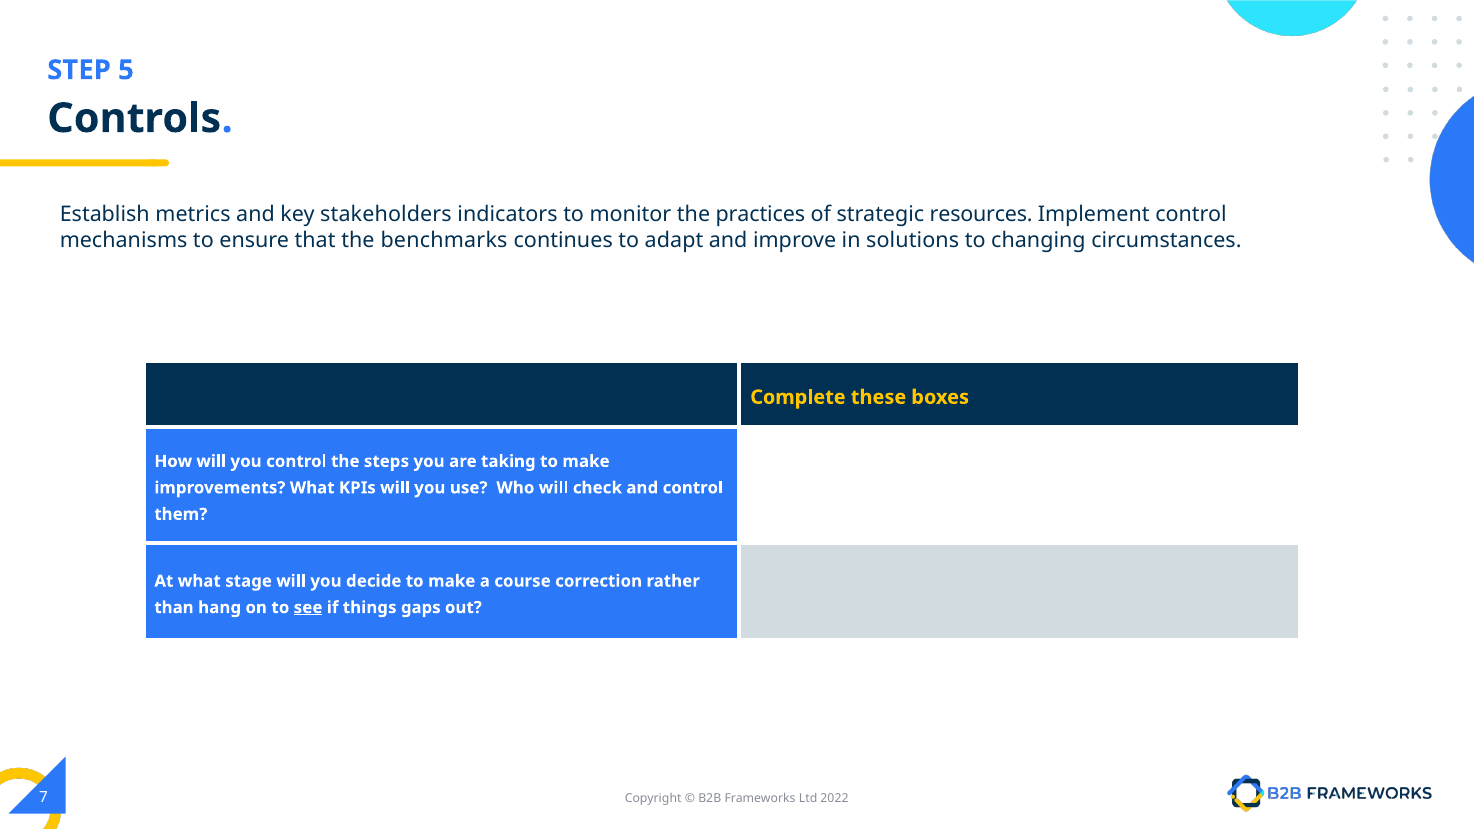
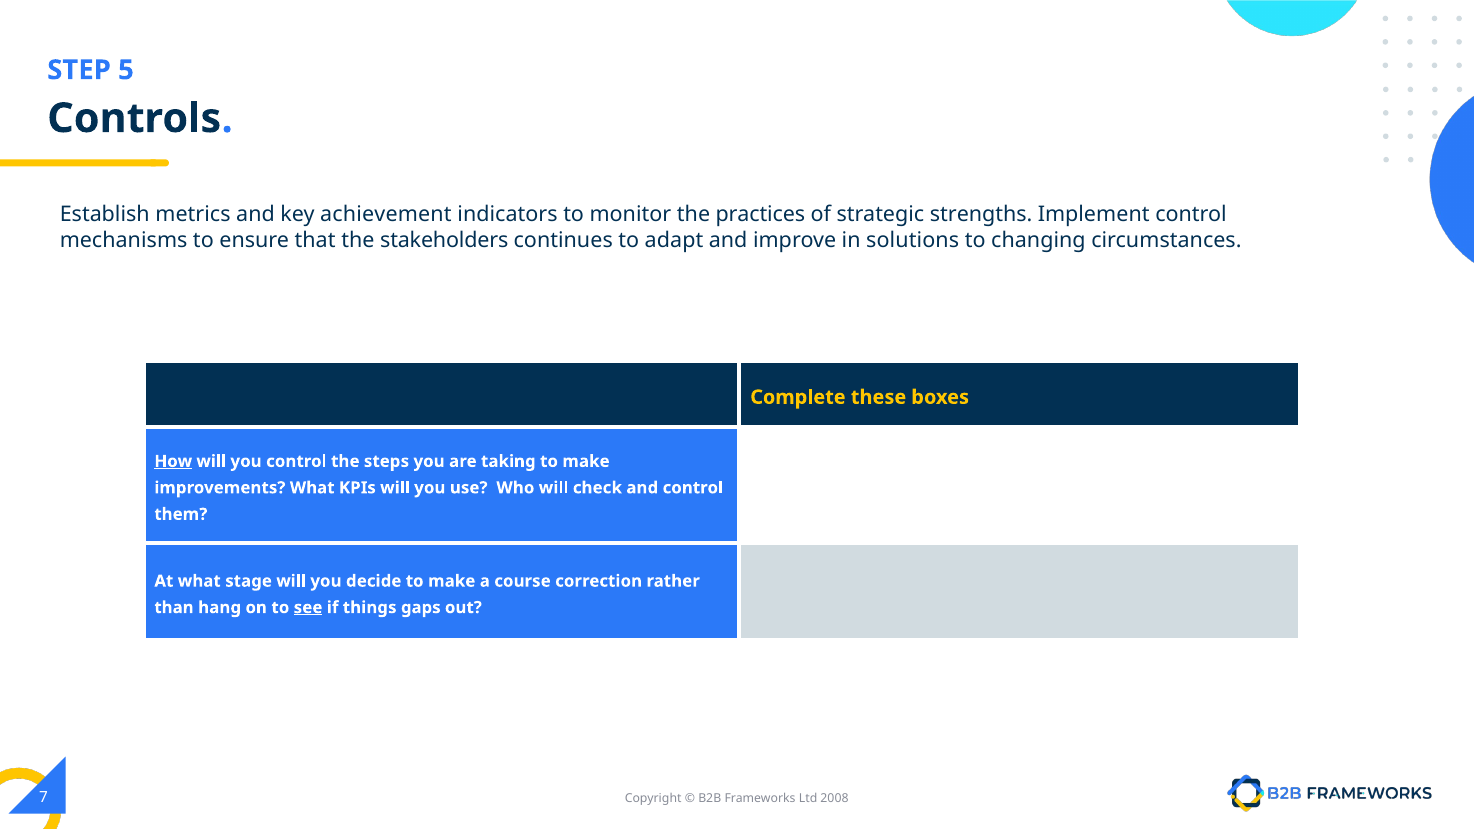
stakeholders: stakeholders -> achievement
resources: resources -> strengths
benchmarks: benchmarks -> stakeholders
How underline: none -> present
2022: 2022 -> 2008
